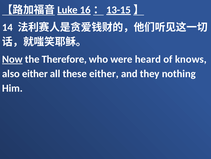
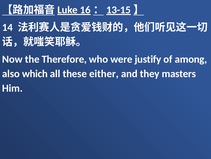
Now underline: present -> none
heard: heard -> justify
knows: knows -> among
also either: either -> which
nothing: nothing -> masters
